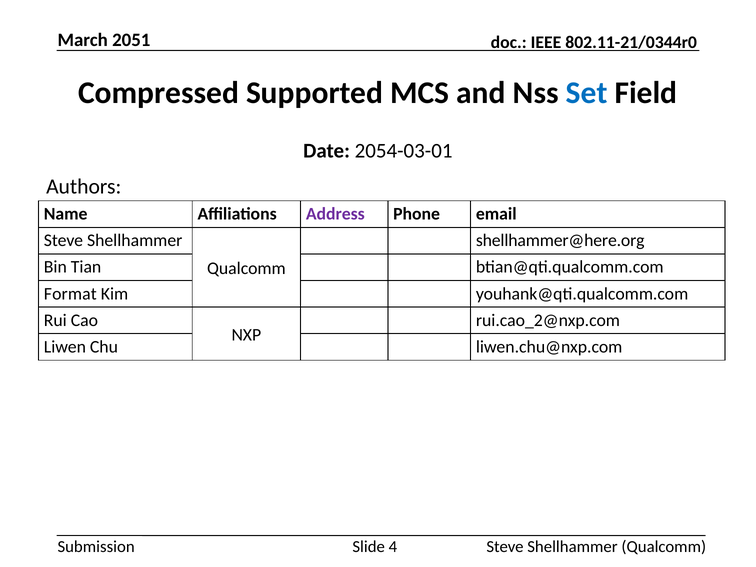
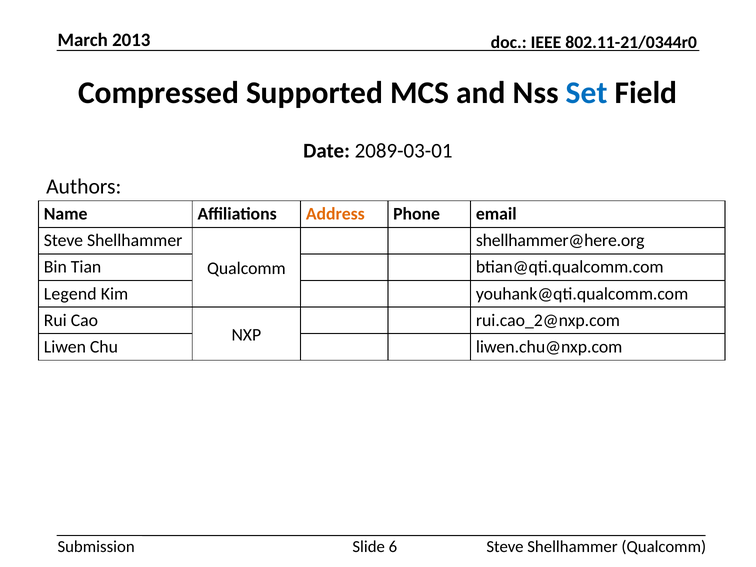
2051: 2051 -> 2013
2054-03-01: 2054-03-01 -> 2089-03-01
Address colour: purple -> orange
Format: Format -> Legend
4: 4 -> 6
